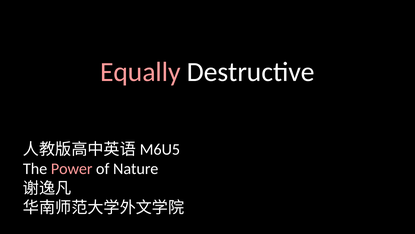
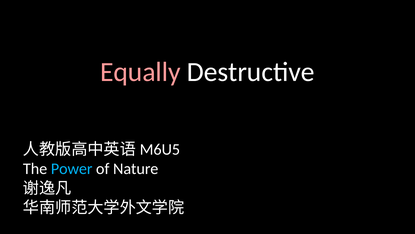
Power colour: pink -> light blue
